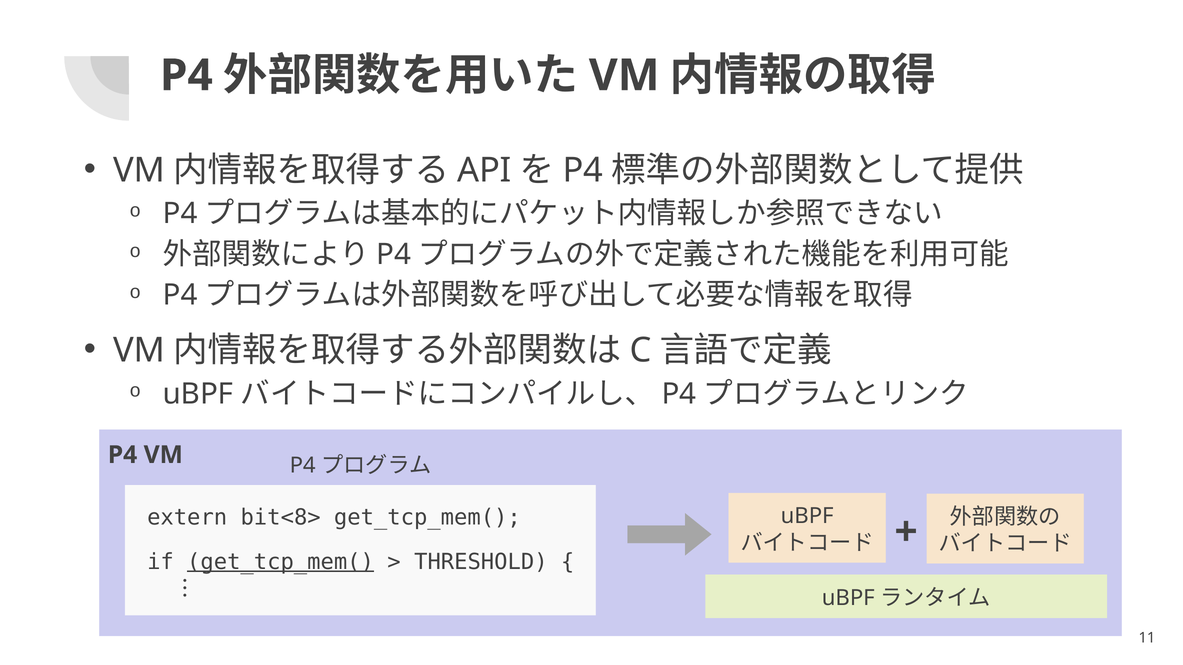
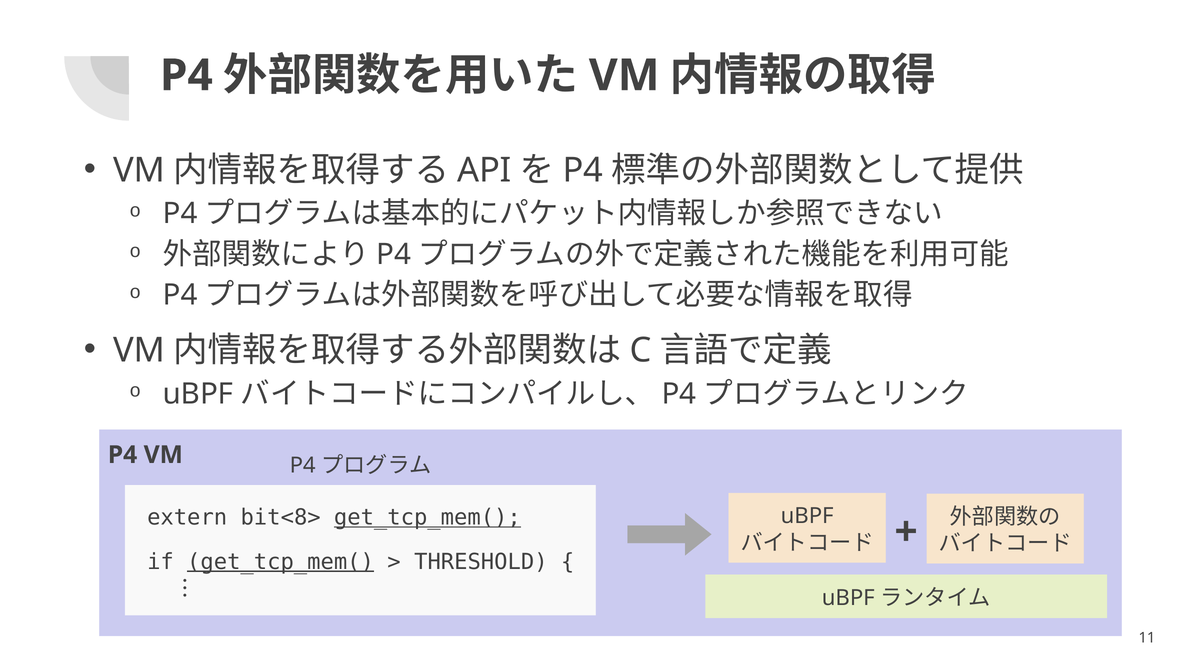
get_tcp_mem( at (427, 518) underline: none -> present
